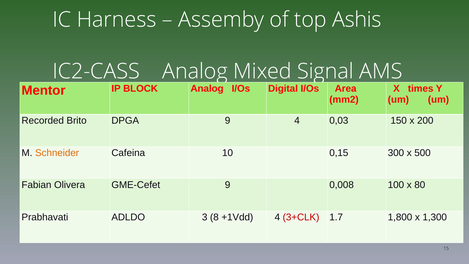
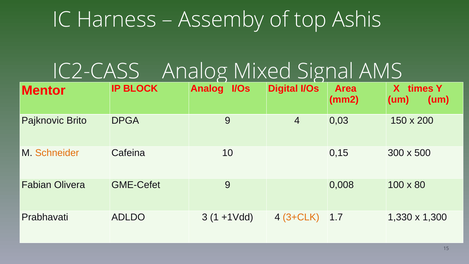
Recorded: Recorded -> Pajknovic
8: 8 -> 1
3+CLK colour: red -> orange
1,800: 1,800 -> 1,330
